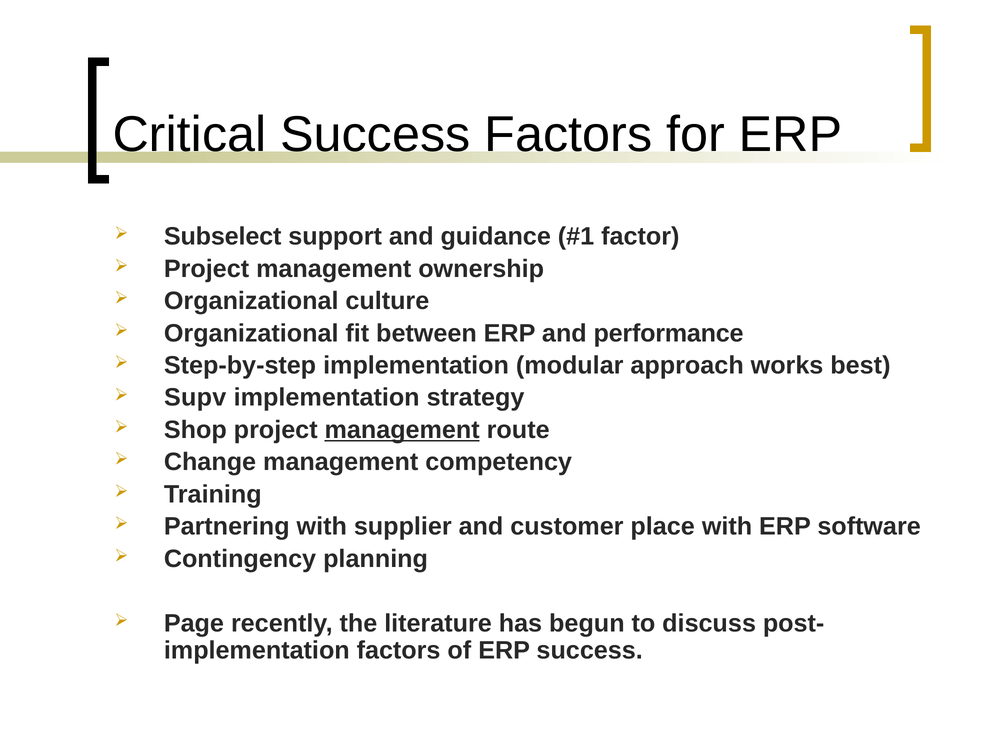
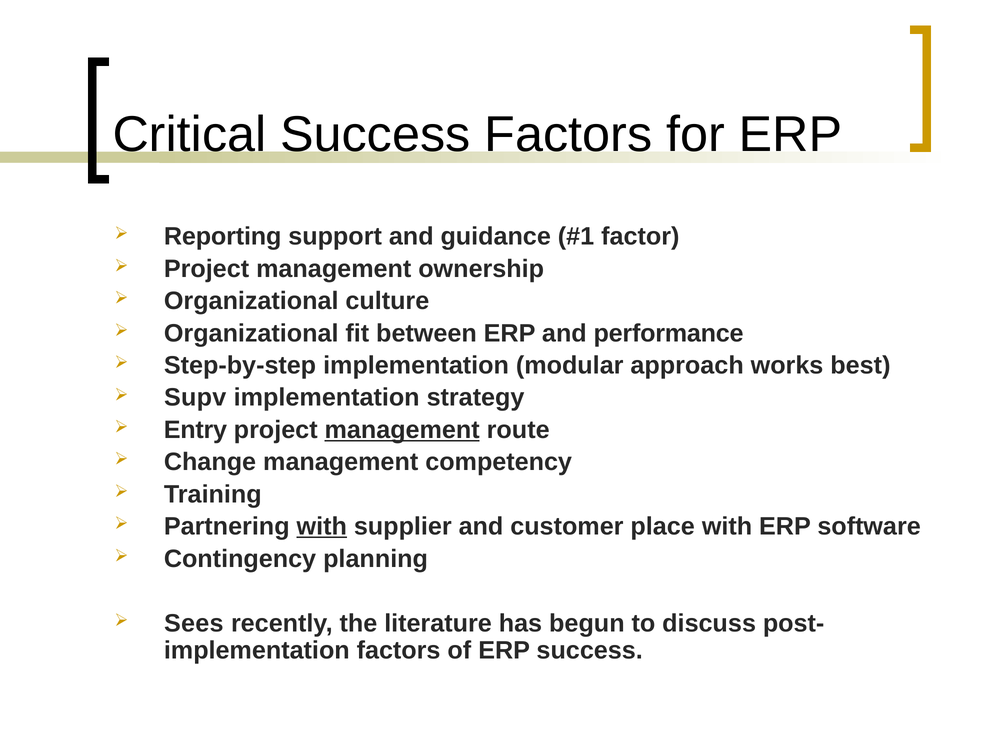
Subselect: Subselect -> Reporting
Shop: Shop -> Entry
with at (322, 527) underline: none -> present
Page: Page -> Sees
